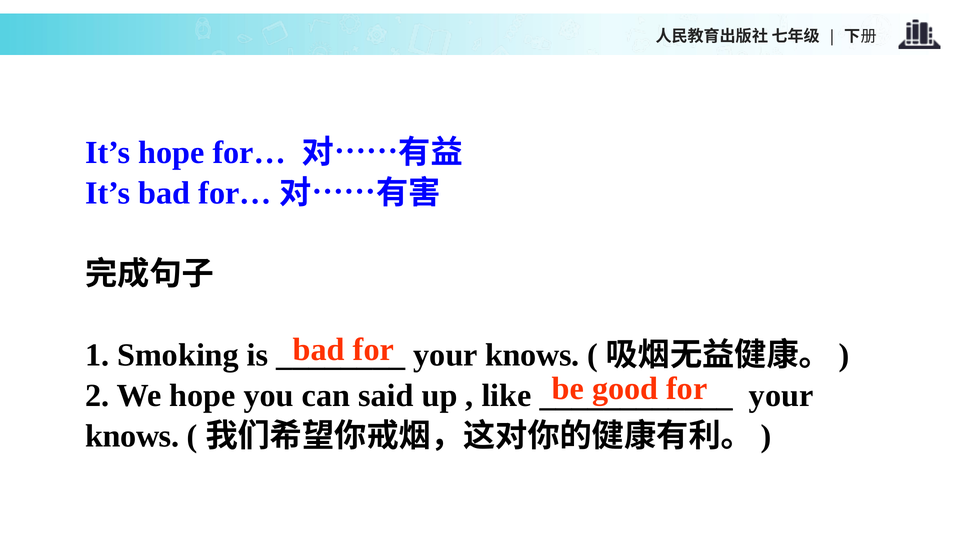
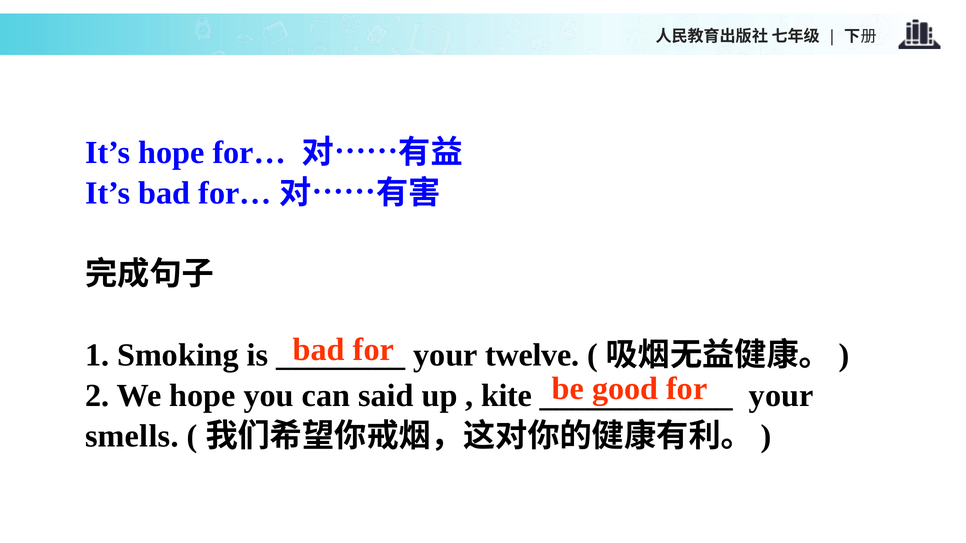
knows at (532, 355): knows -> twelve
like: like -> kite
knows at (132, 436): knows -> smells
